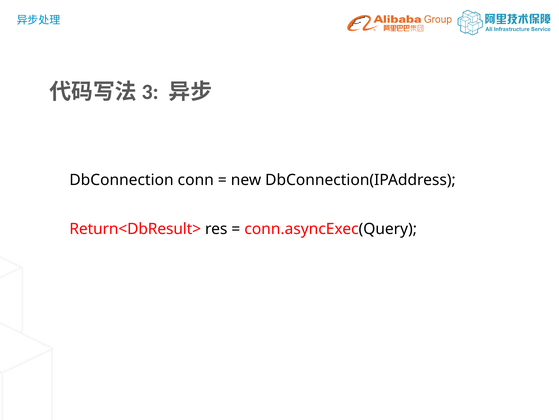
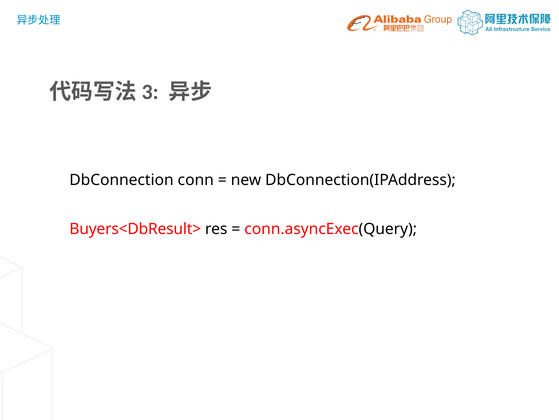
Return<DbResult>: Return<DbResult> -> Buyers<DbResult>
